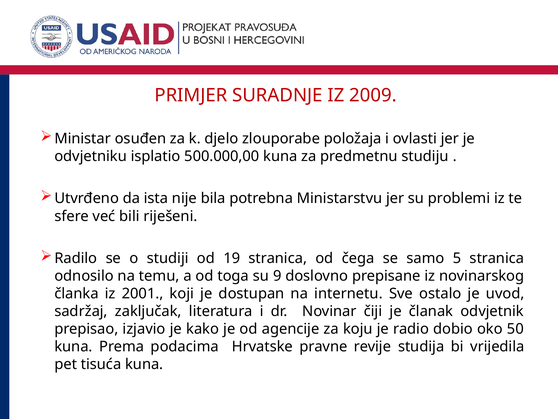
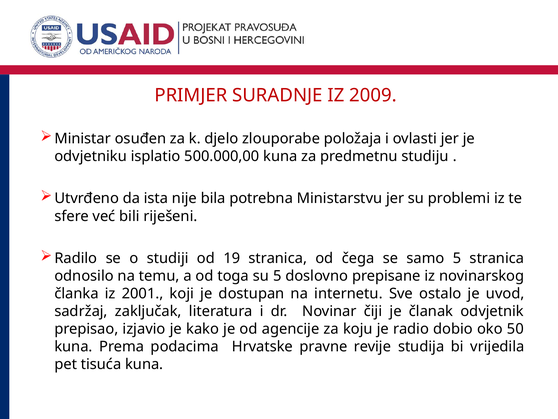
su 9: 9 -> 5
